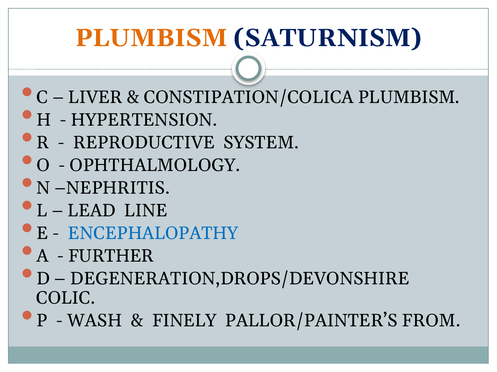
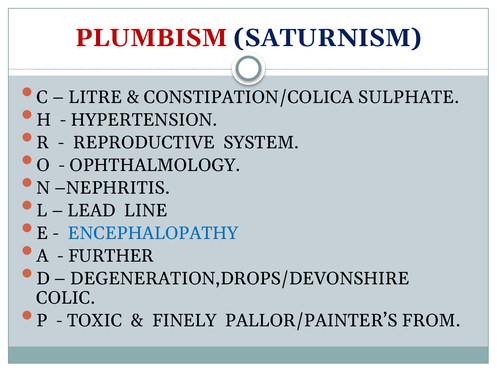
PLUMBISM at (151, 38) colour: orange -> red
LIVER: LIVER -> LITRE
CONSTIPATION/COLICA PLUMBISM: PLUMBISM -> SULPHATE
WASH: WASH -> TOXIC
